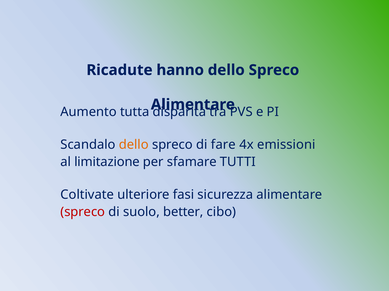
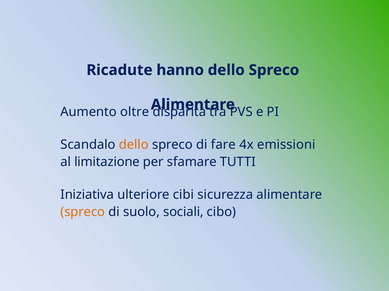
tutta: tutta -> oltre
Coltivate: Coltivate -> Iniziativa
fasi: fasi -> cibi
spreco at (83, 212) colour: red -> orange
better: better -> sociali
